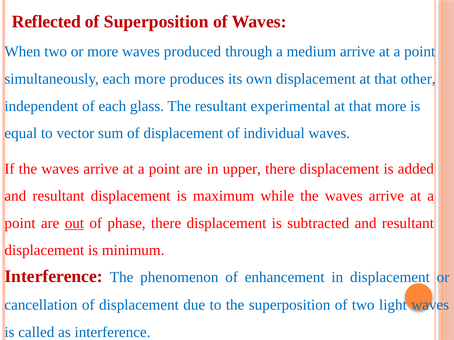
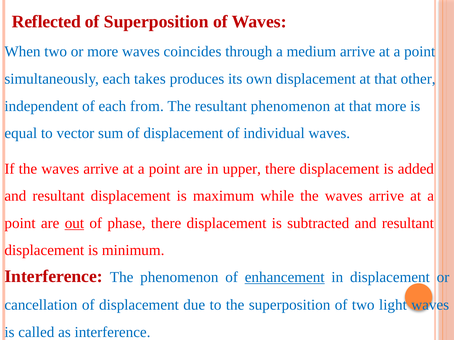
produced: produced -> coincides
each more: more -> takes
glass: glass -> from
resultant experimental: experimental -> phenomenon
enhancement underline: none -> present
